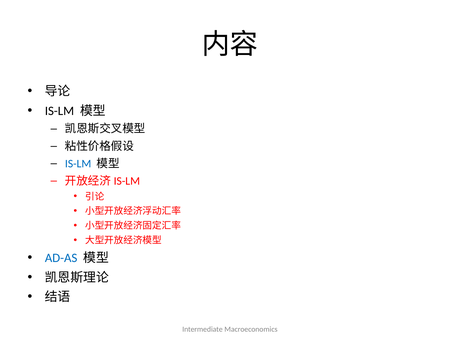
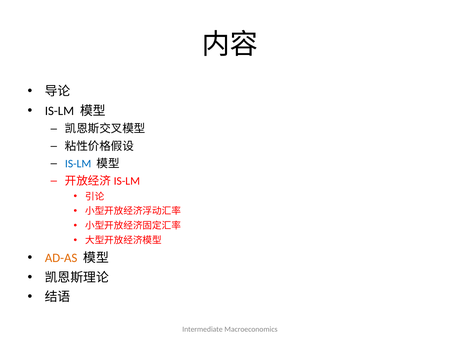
AD-AS colour: blue -> orange
